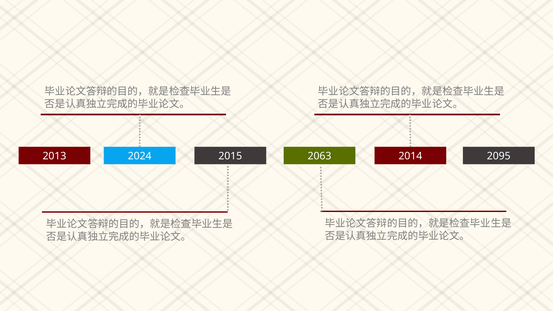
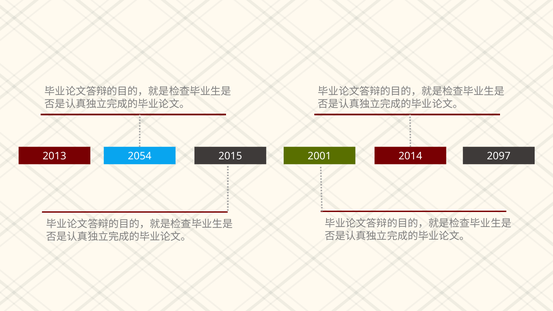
2024: 2024 -> 2054
2063: 2063 -> 2001
2095: 2095 -> 2097
